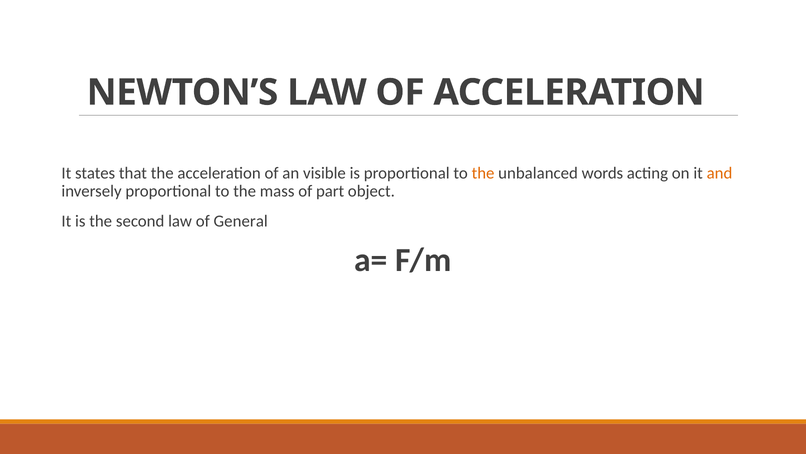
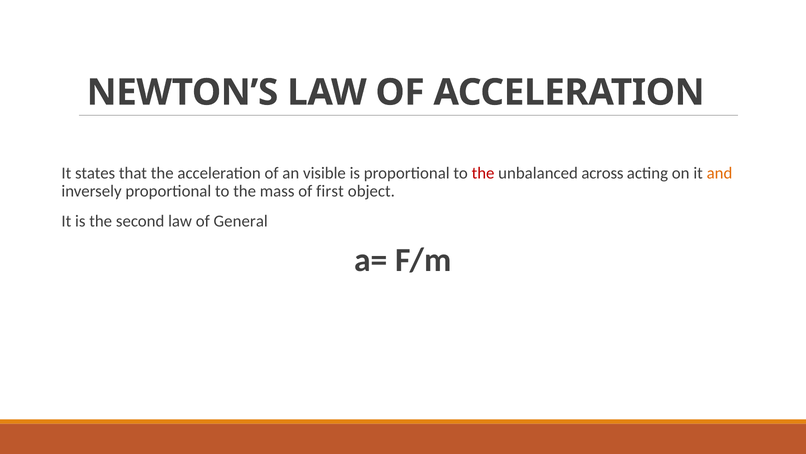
the at (483, 173) colour: orange -> red
words: words -> across
part: part -> first
